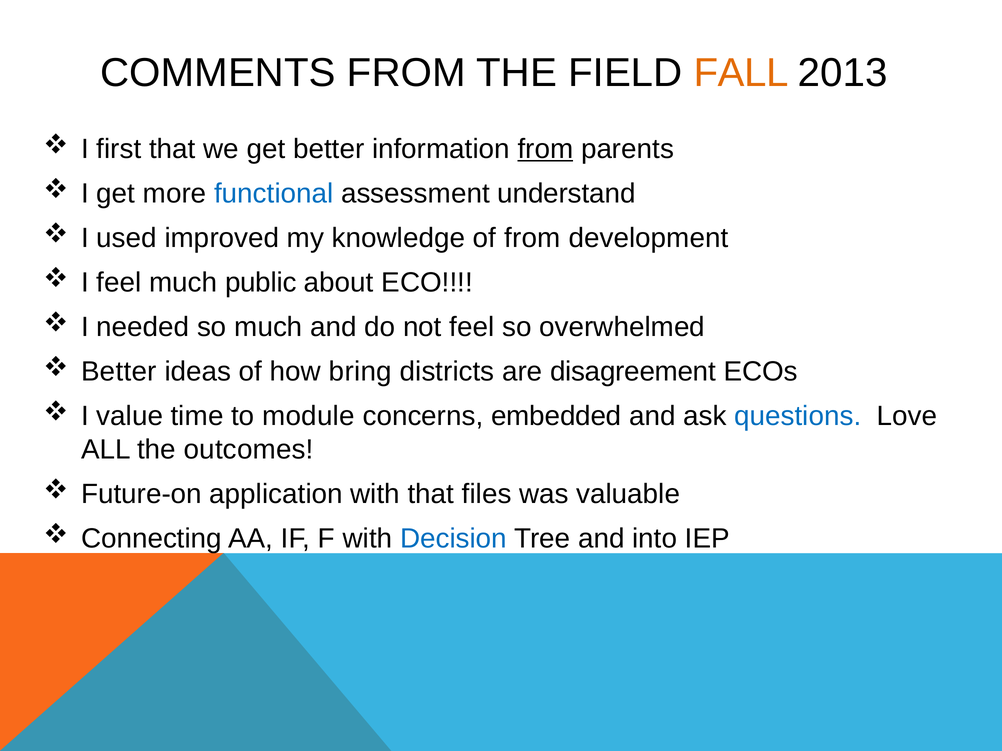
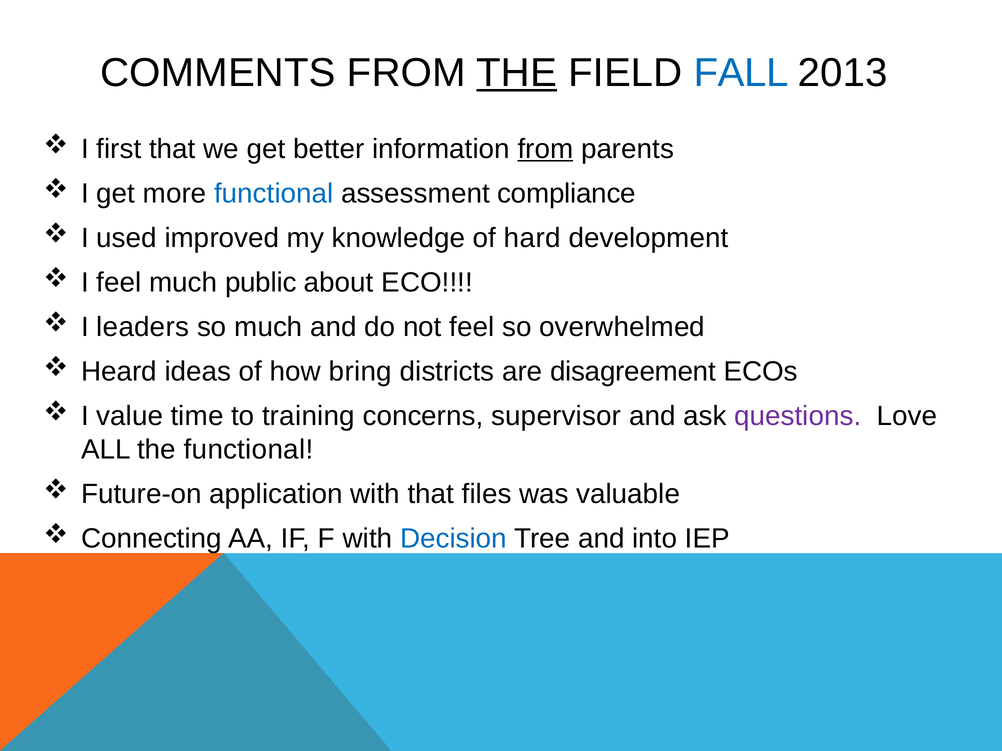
THE at (517, 73) underline: none -> present
FALL colour: orange -> blue
understand: understand -> compliance
of from: from -> hard
needed: needed -> leaders
Better at (119, 372): Better -> Heard
module: module -> training
embedded: embedded -> supervisor
questions colour: blue -> purple
the outcomes: outcomes -> functional
